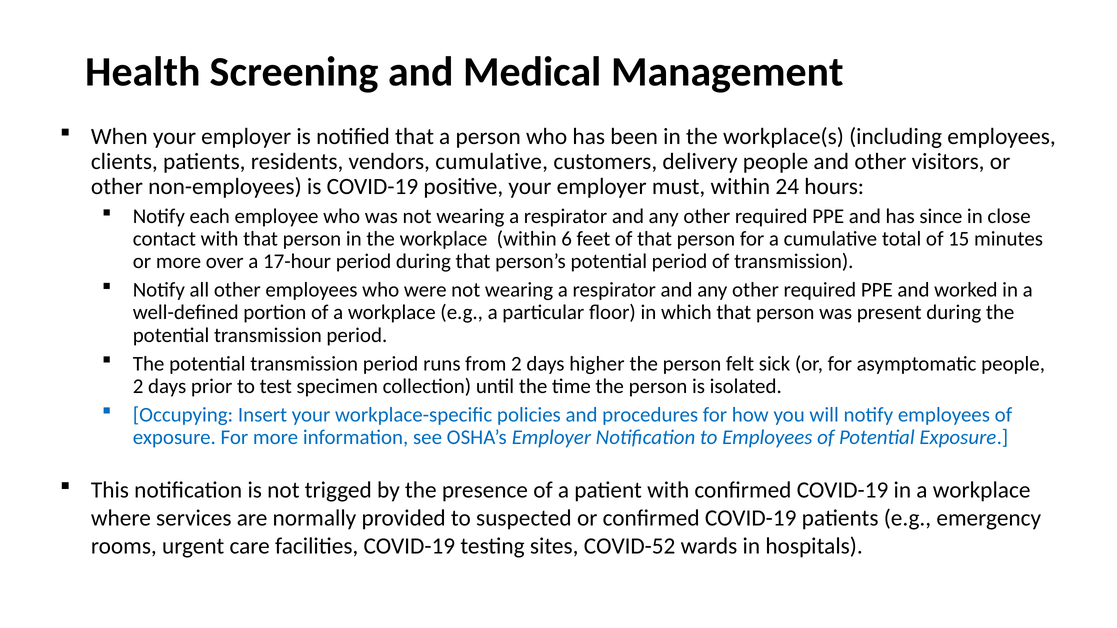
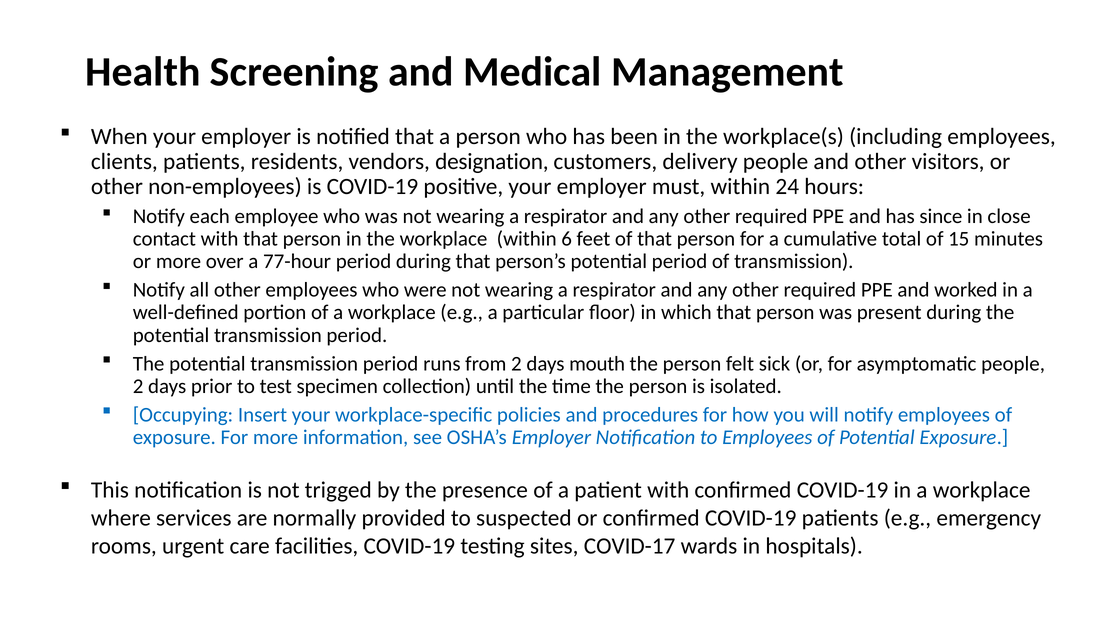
vendors cumulative: cumulative -> designation
17-hour: 17-hour -> 77-hour
higher: higher -> mouth
COVID-52: COVID-52 -> COVID-17
